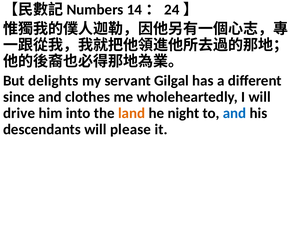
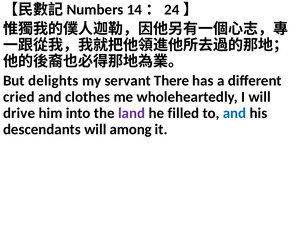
Gilgal: Gilgal -> There
since: since -> cried
land colour: orange -> purple
night: night -> filled
please: please -> among
